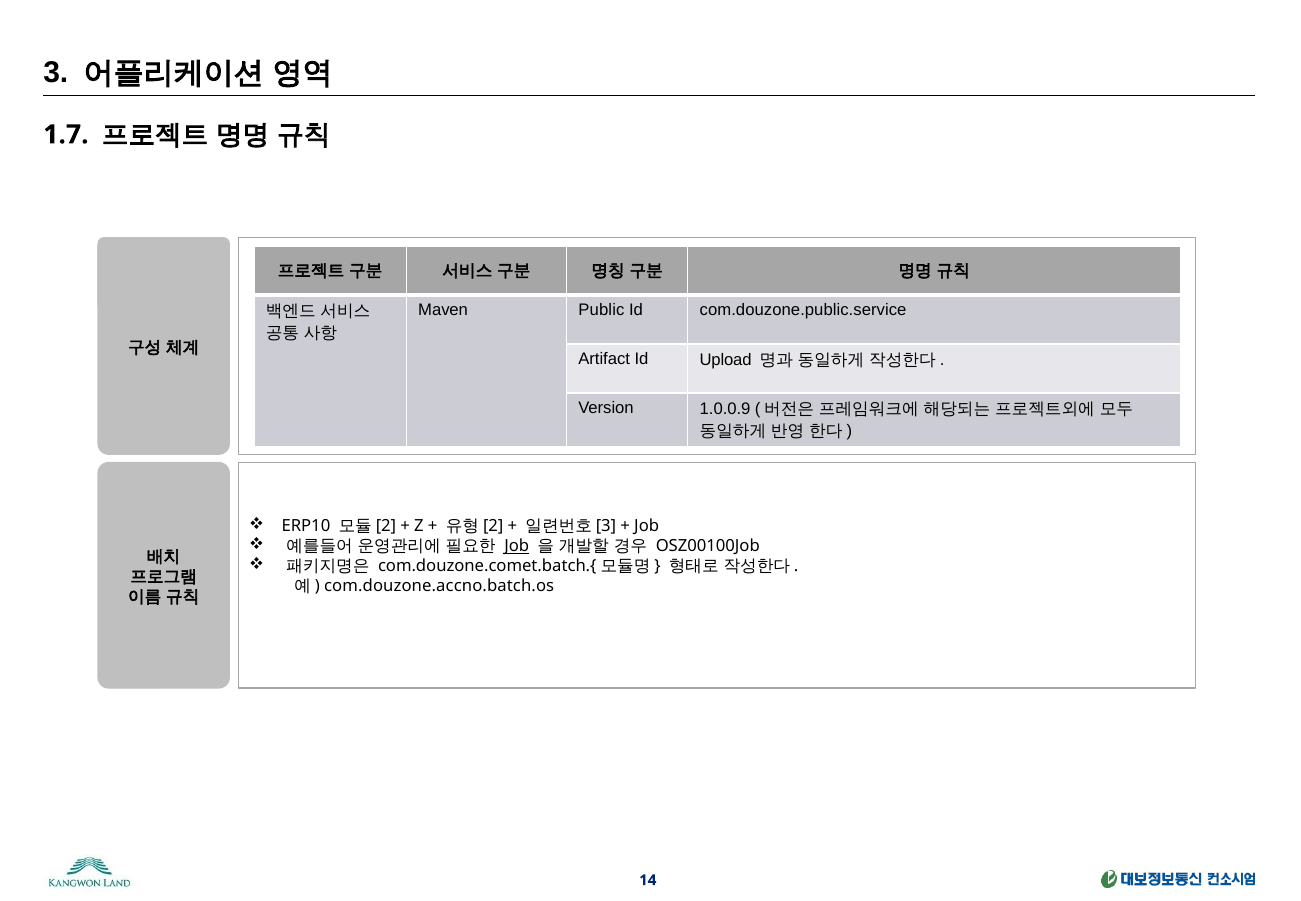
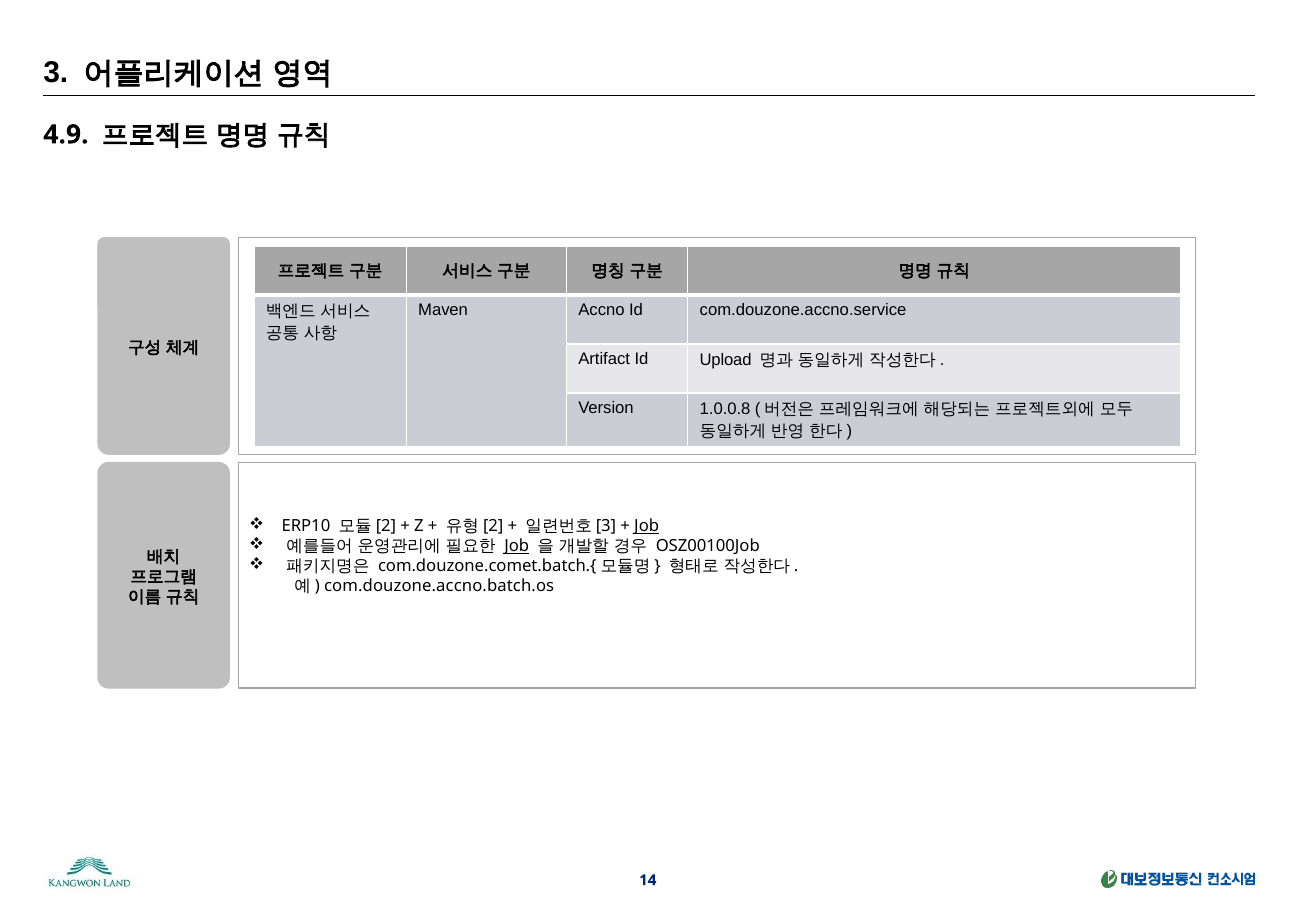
1.7: 1.7 -> 4.9
Public: Public -> Accno
com.douzone.public.service: com.douzone.public.service -> com.douzone.accno.service
1.0.0.9: 1.0.0.9 -> 1.0.0.8
Job at (647, 526) underline: none -> present
